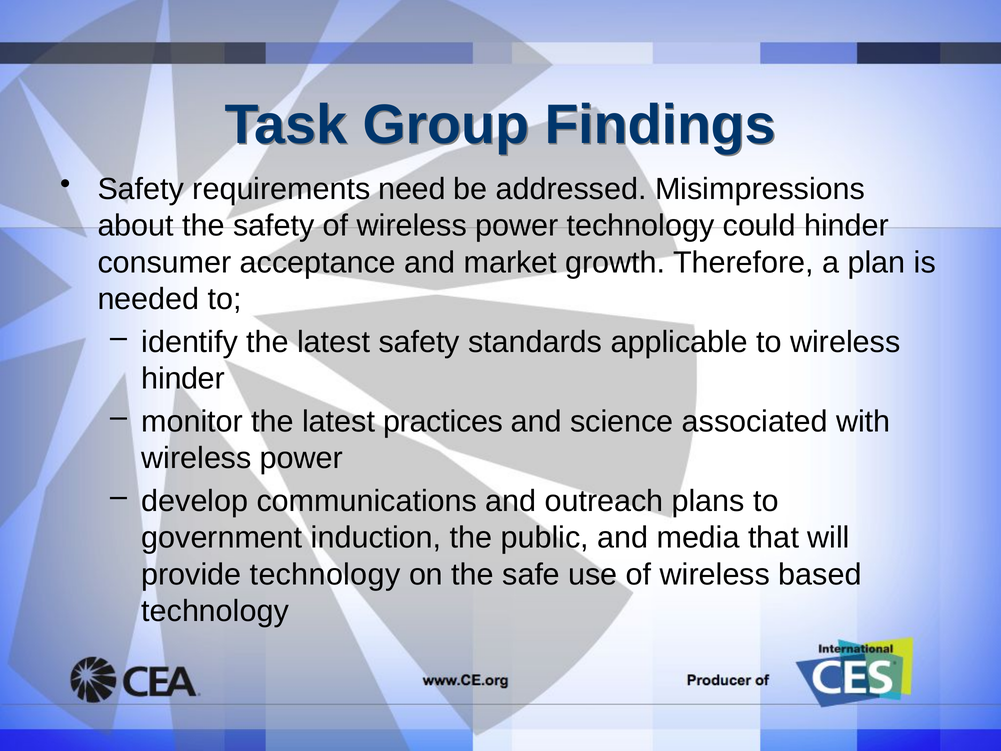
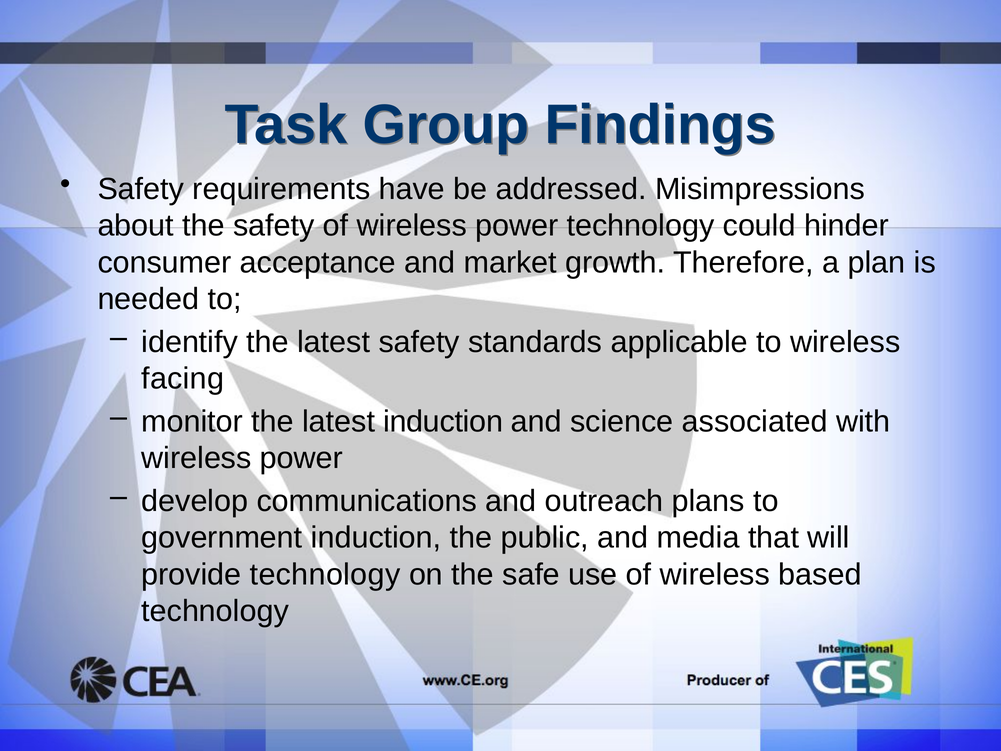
need: need -> have
hinder at (183, 379): hinder -> facing
latest practices: practices -> induction
